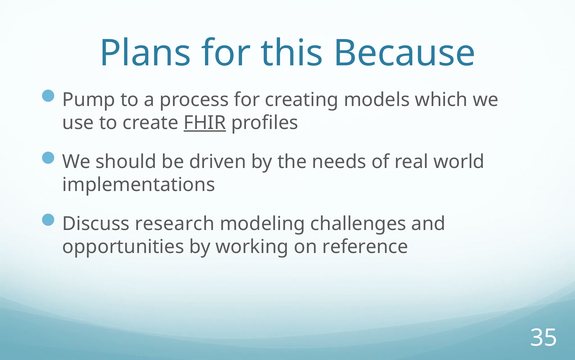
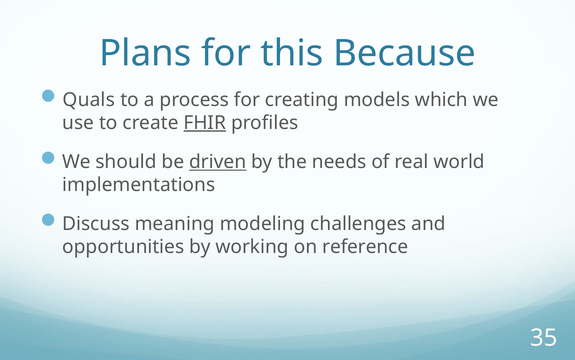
Pump: Pump -> Quals
driven underline: none -> present
research: research -> meaning
